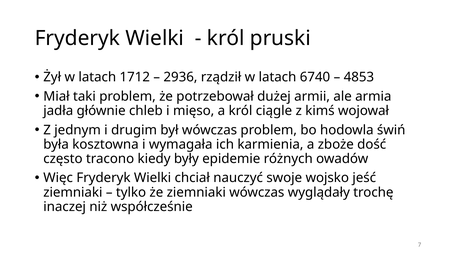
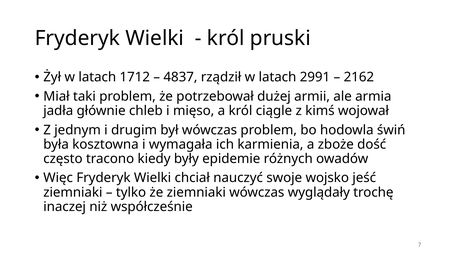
2936: 2936 -> 4837
6740: 6740 -> 2991
4853: 4853 -> 2162
